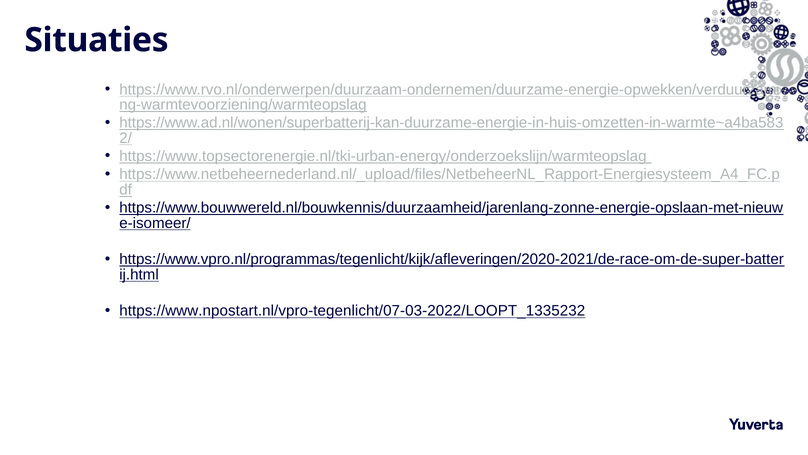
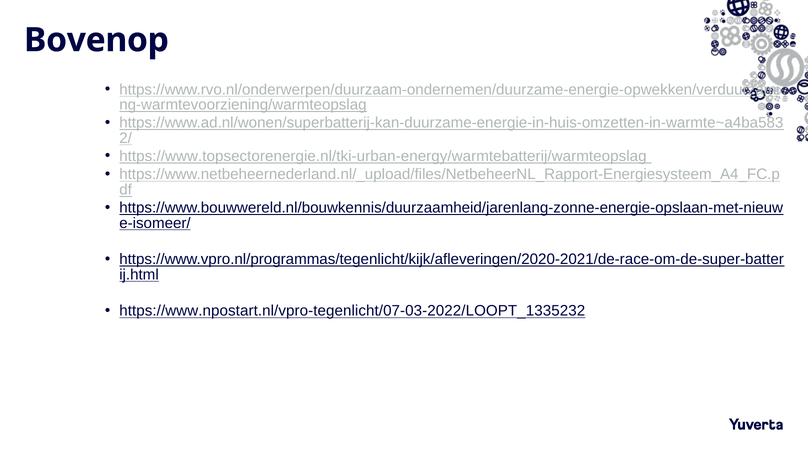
Situaties: Situaties -> Bovenop
https://www.topsectorenergie.nl/tki-urban-energy/onderzoekslijn/warmteopslag: https://www.topsectorenergie.nl/tki-urban-energy/onderzoekslijn/warmteopslag -> https://www.topsectorenergie.nl/tki-urban-energy/warmtebatterij/warmteopslag
